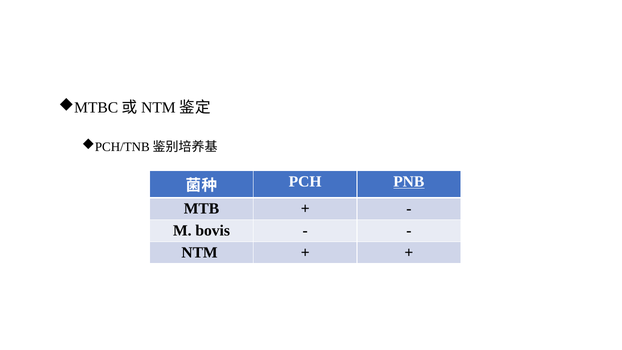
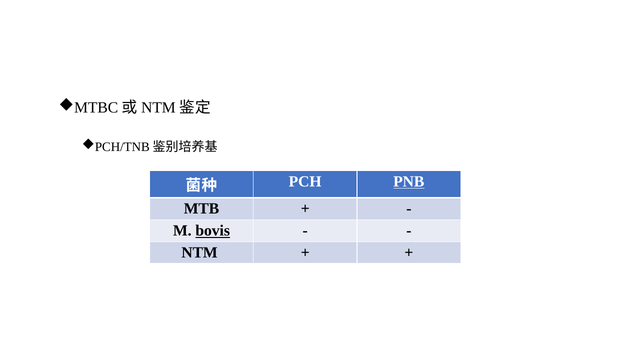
bovis underline: none -> present
